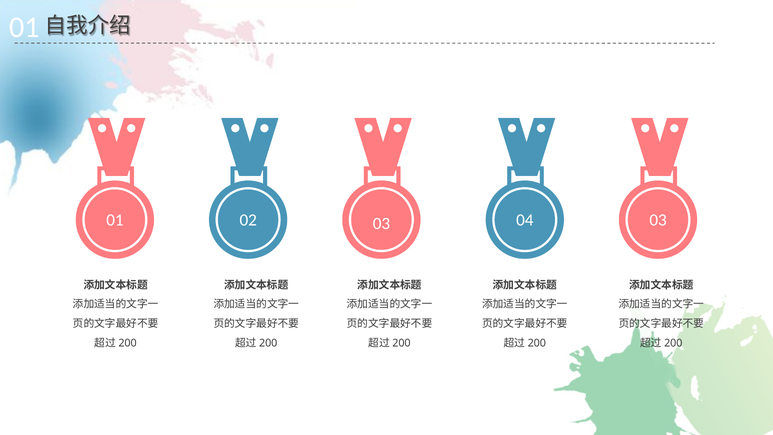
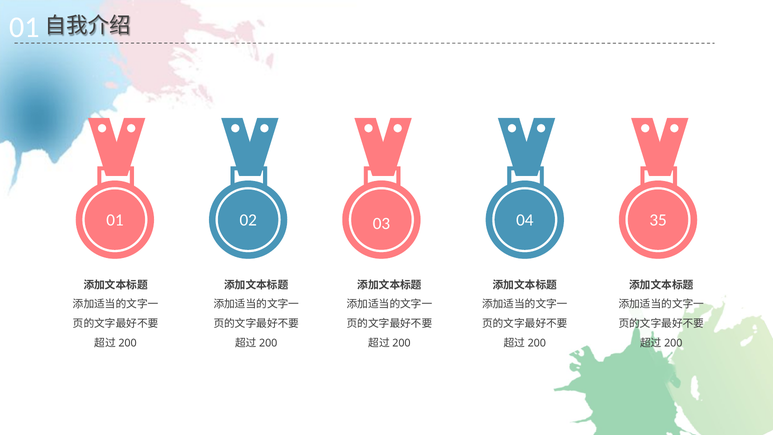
04 03: 03 -> 35
